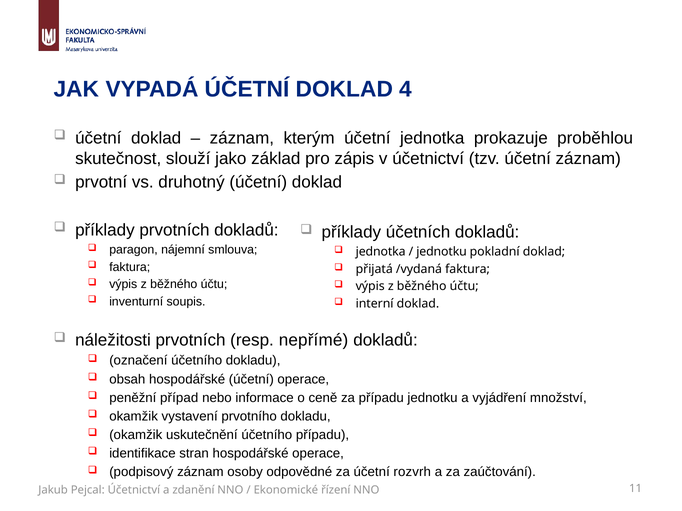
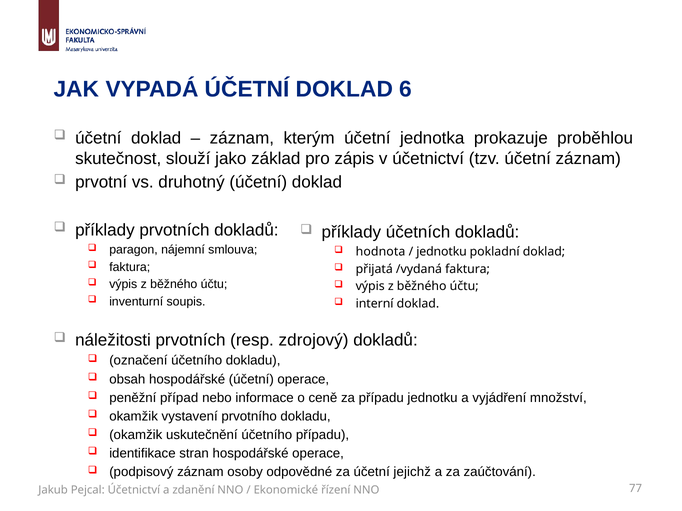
4: 4 -> 6
jednotka at (381, 252): jednotka -> hodnota
nepřímé: nepřímé -> zdrojový
rozvrh: rozvrh -> jejichž
11: 11 -> 77
